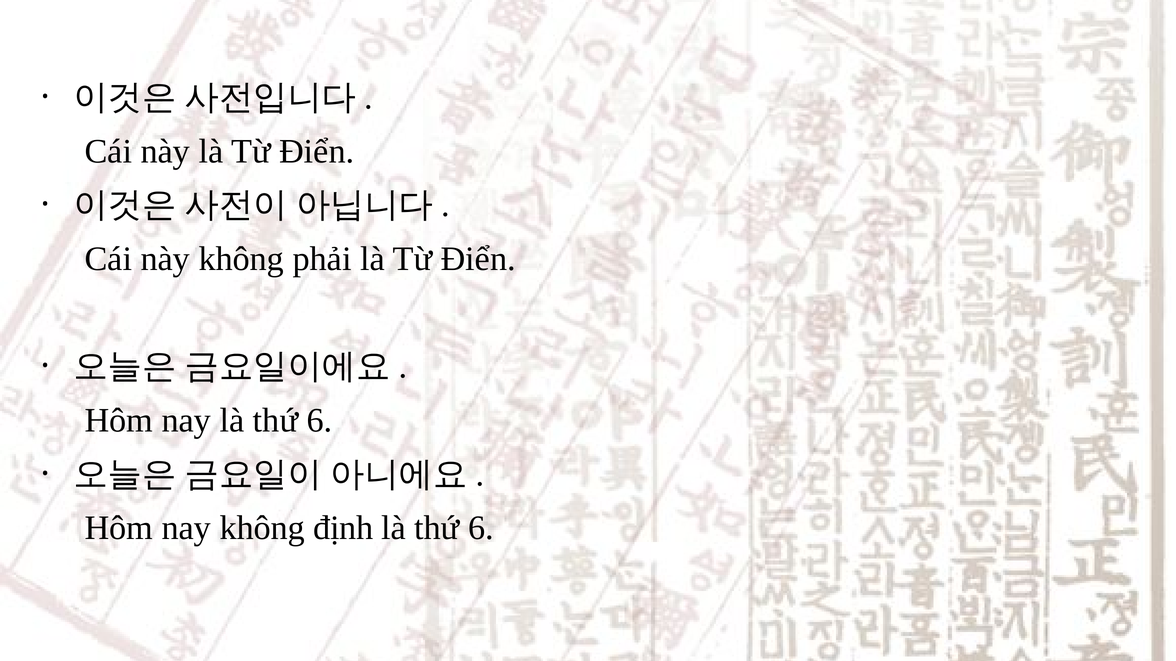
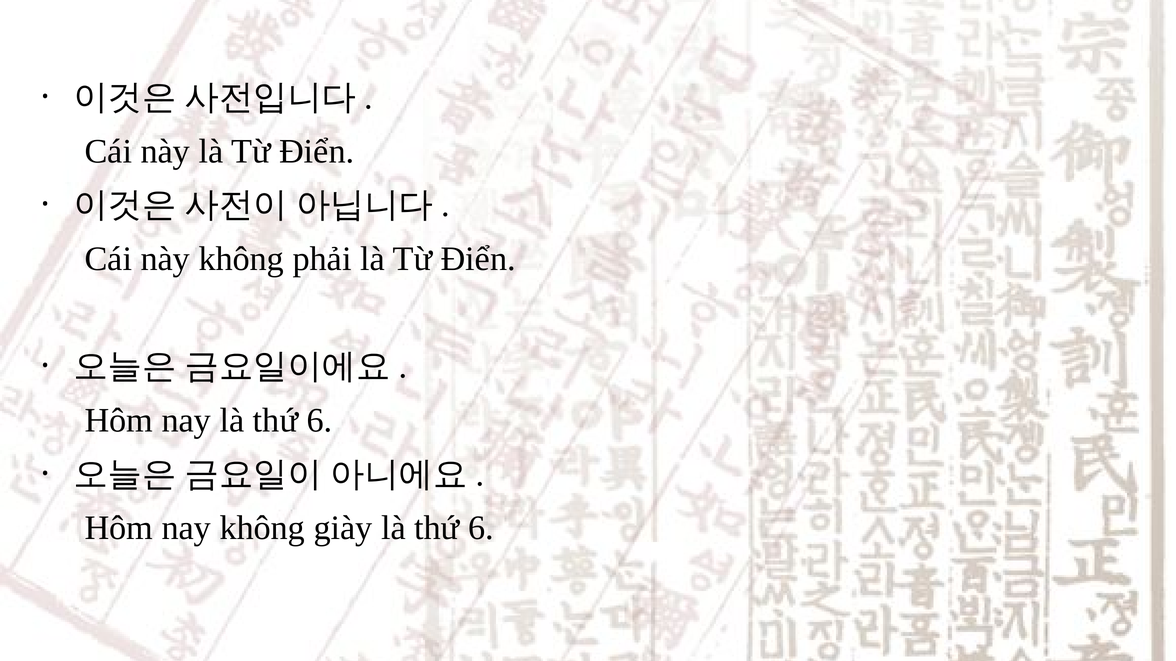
định: định -> giày
